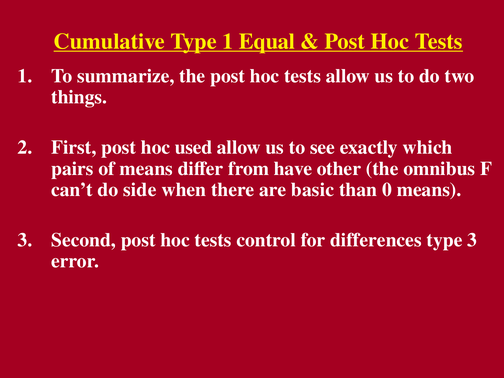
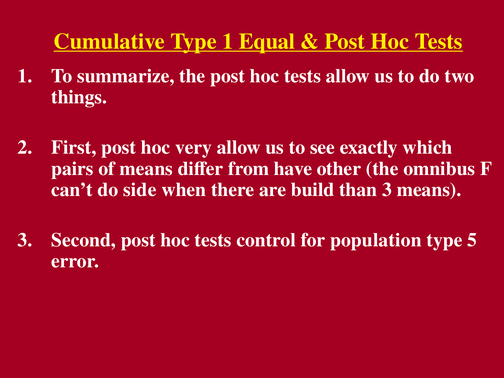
used: used -> very
basic: basic -> build
than 0: 0 -> 3
differences: differences -> population
type 3: 3 -> 5
